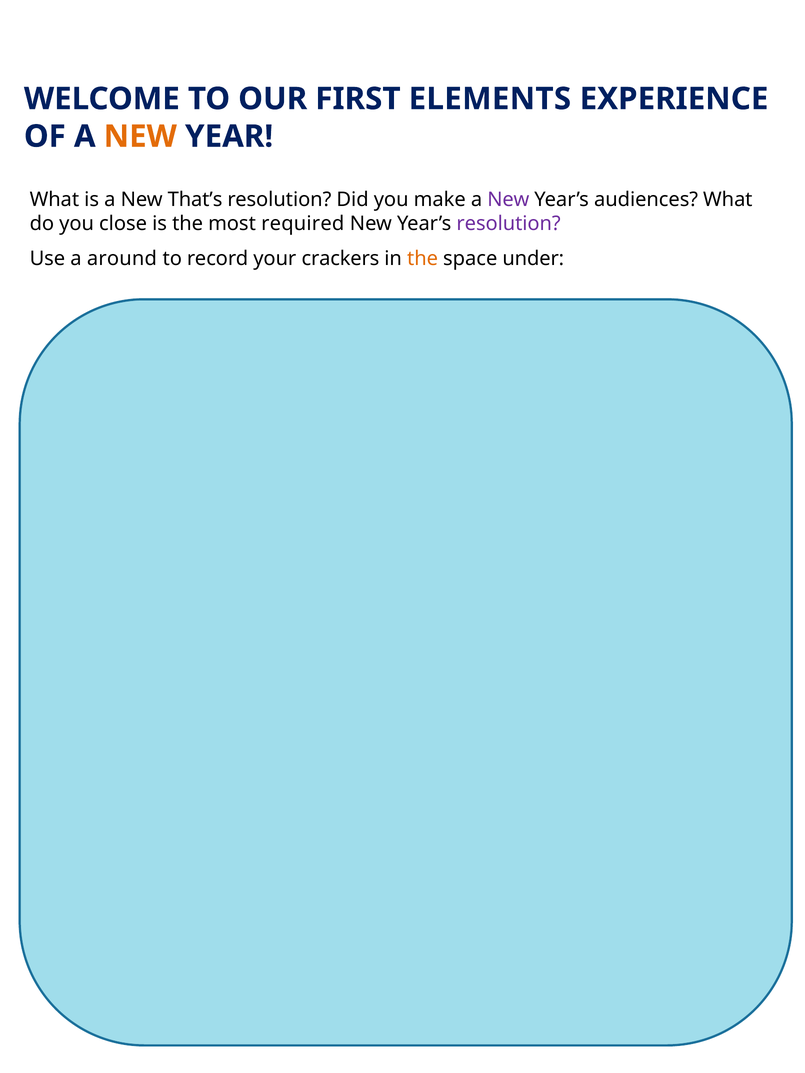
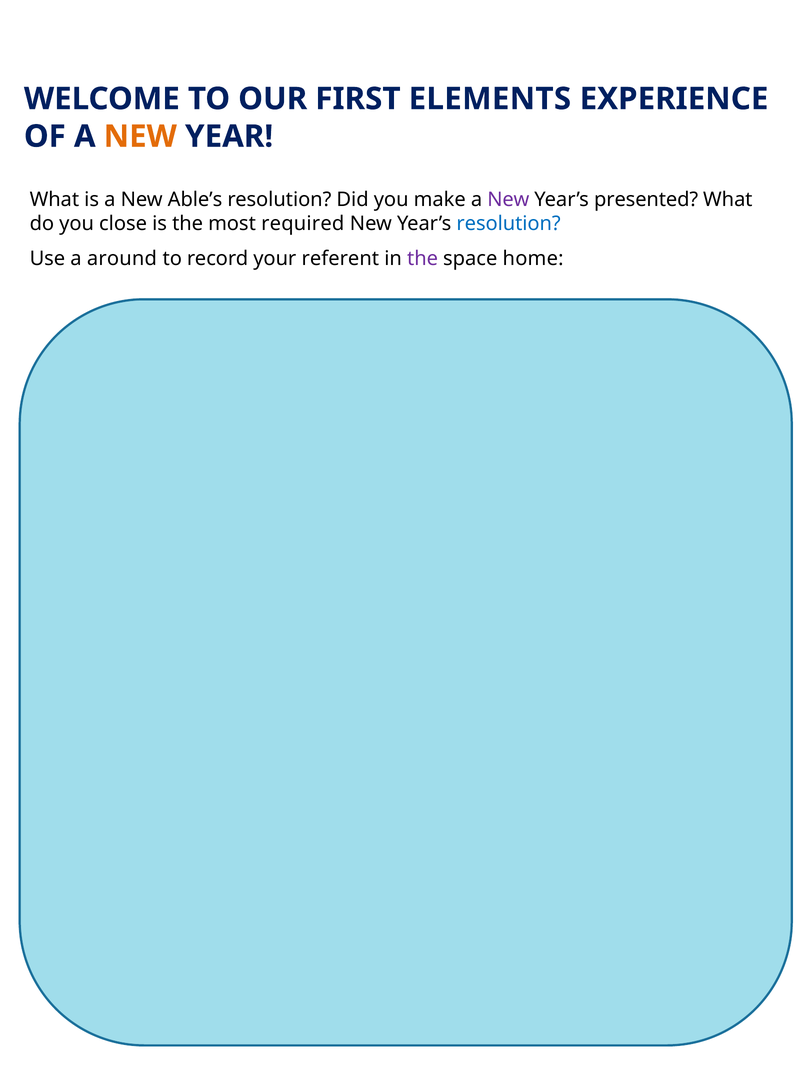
That’s: That’s -> Able’s
audiences: audiences -> presented
resolution at (509, 224) colour: purple -> blue
crackers: crackers -> referent
the at (423, 259) colour: orange -> purple
under: under -> home
